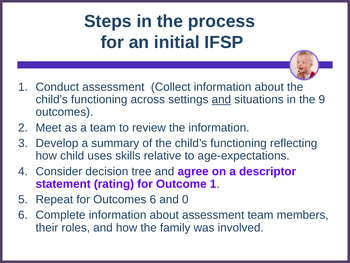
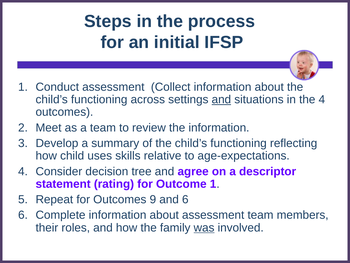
the 9: 9 -> 4
Outcomes 6: 6 -> 9
and 0: 0 -> 6
was underline: none -> present
